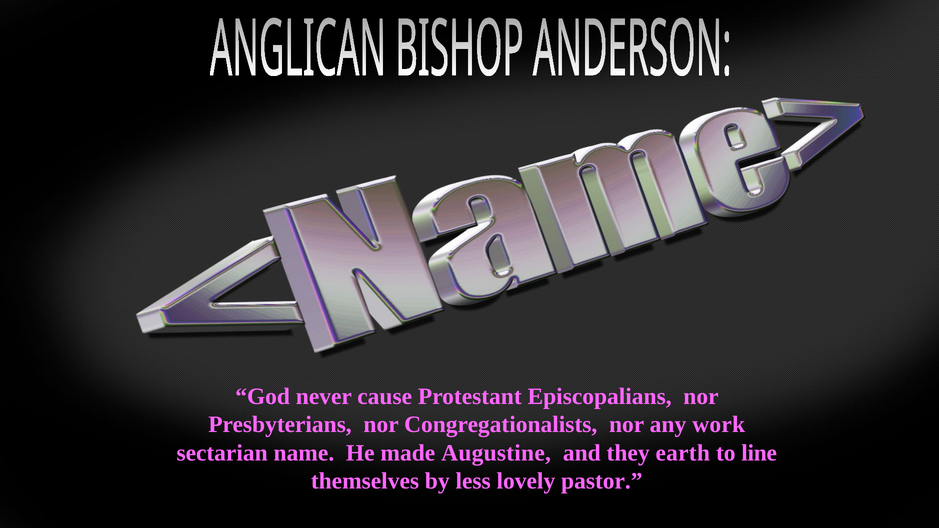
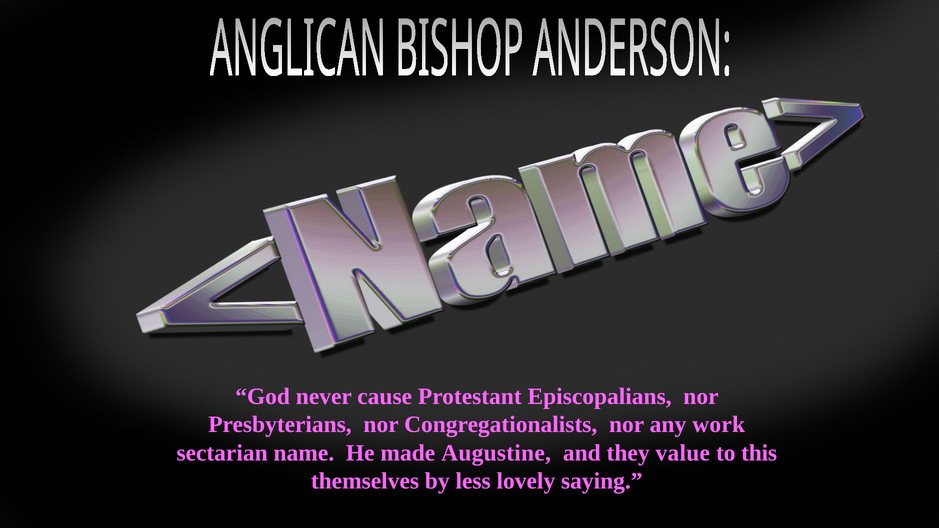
earth: earth -> value
line: line -> this
pastor: pastor -> saying
